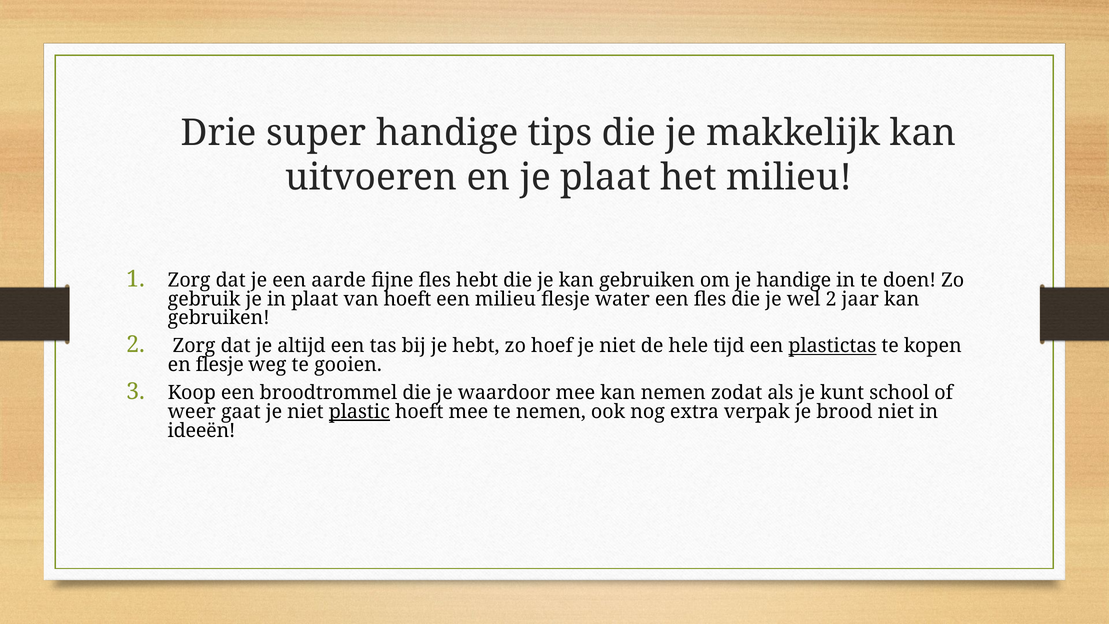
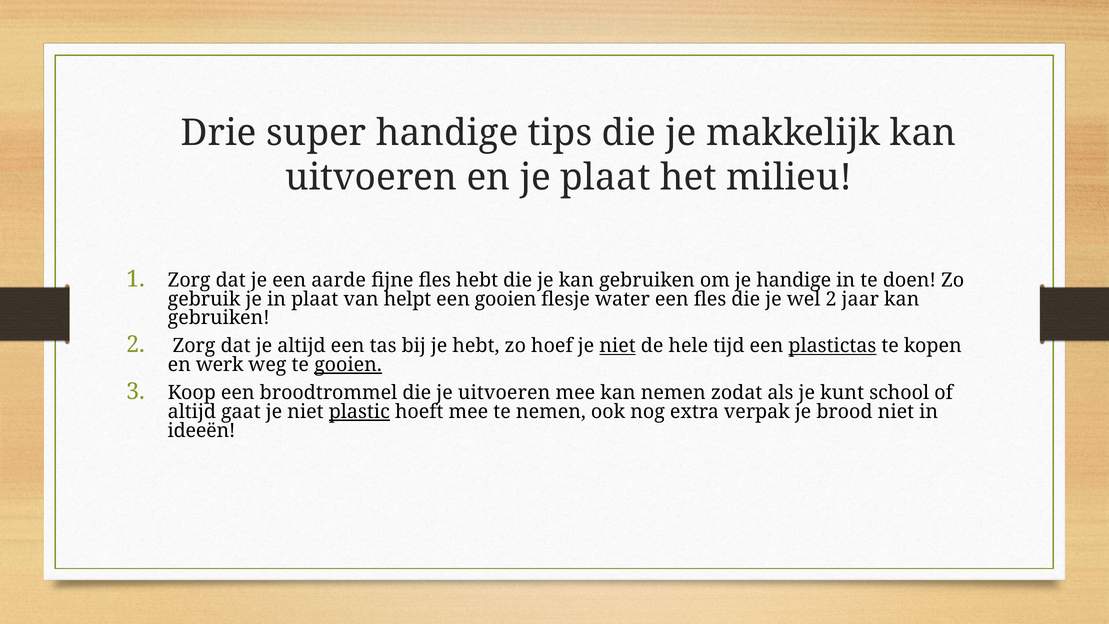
van hoeft: hoeft -> helpt
een milieu: milieu -> gooien
niet at (618, 346) underline: none -> present
en flesje: flesje -> werk
gooien at (348, 365) underline: none -> present
je waardoor: waardoor -> uitvoeren
weer at (192, 412): weer -> altijd
